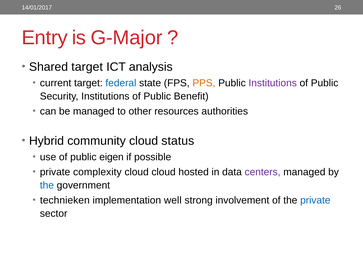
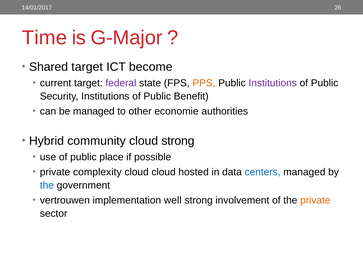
Entry: Entry -> Time
analysis: analysis -> become
federal colour: blue -> purple
resources: resources -> economie
cloud status: status -> strong
eigen: eigen -> place
centers colour: purple -> blue
technieken: technieken -> vertrouwen
private at (315, 201) colour: blue -> orange
